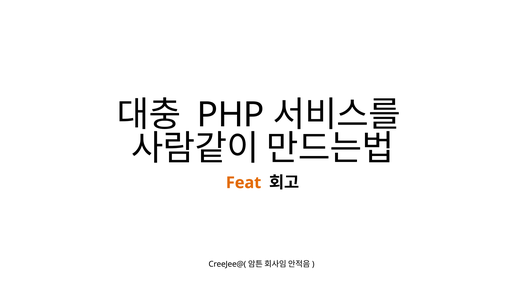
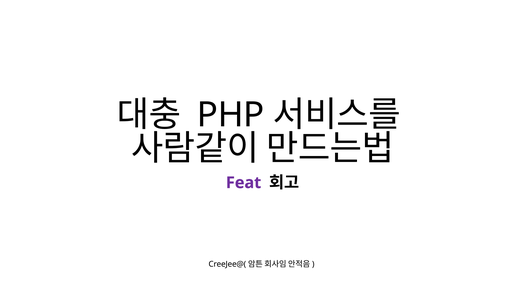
Feat colour: orange -> purple
